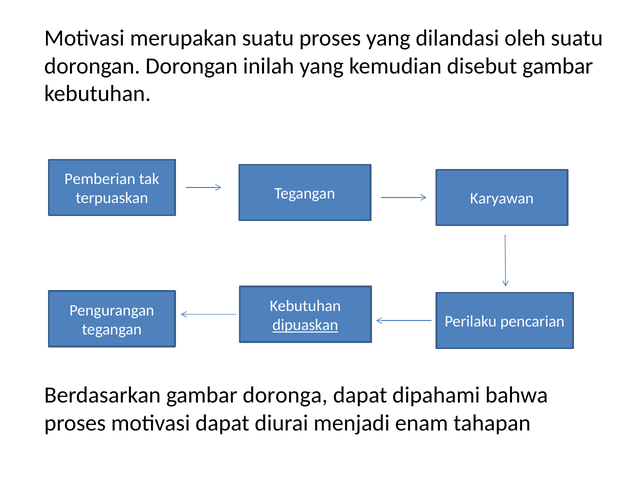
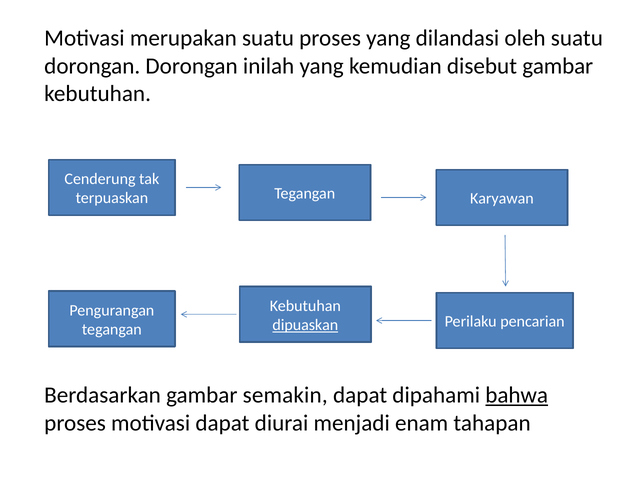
Pemberian: Pemberian -> Cenderung
doronga: doronga -> semakin
bahwa underline: none -> present
